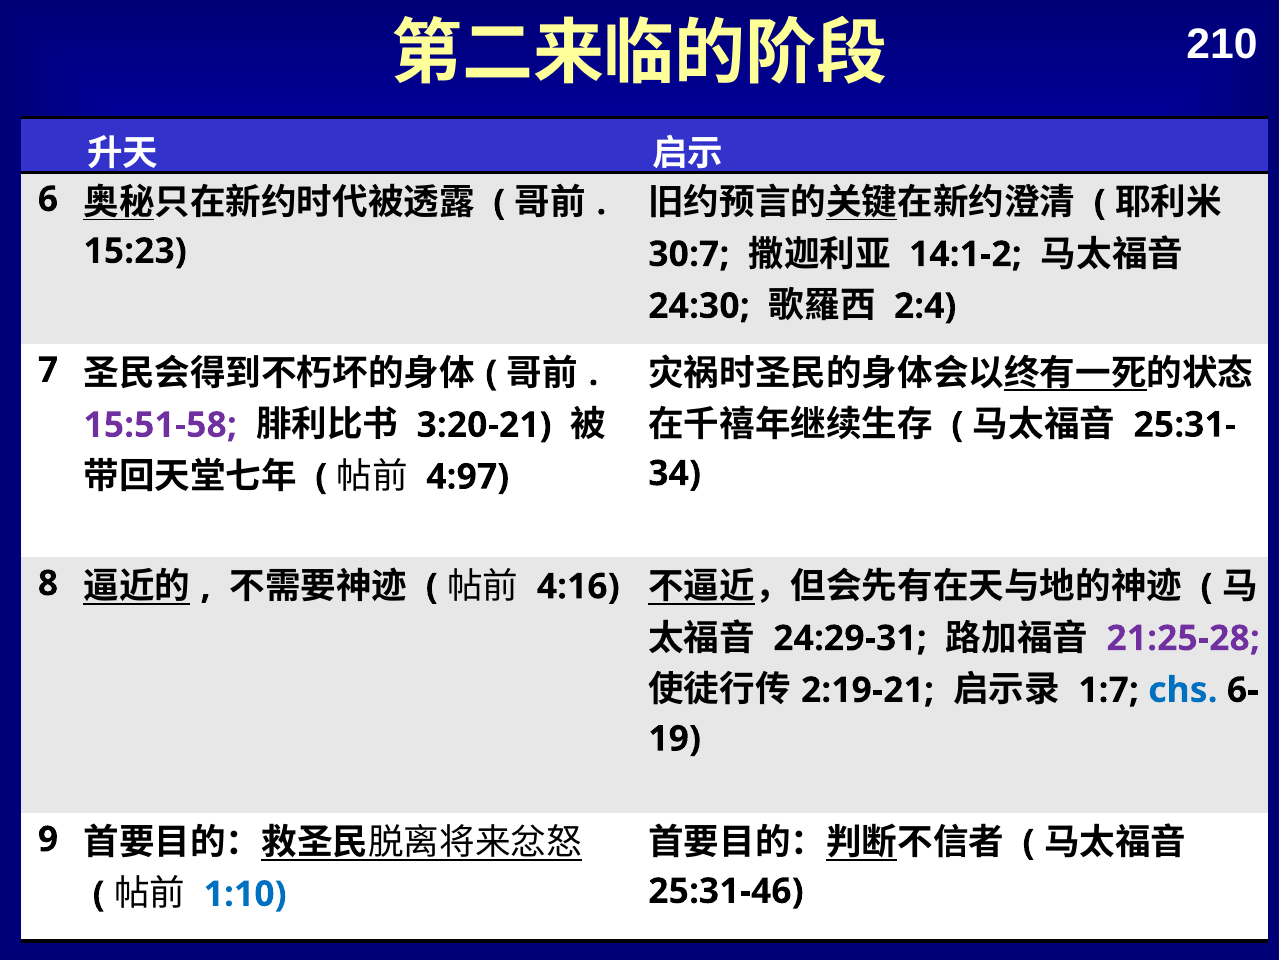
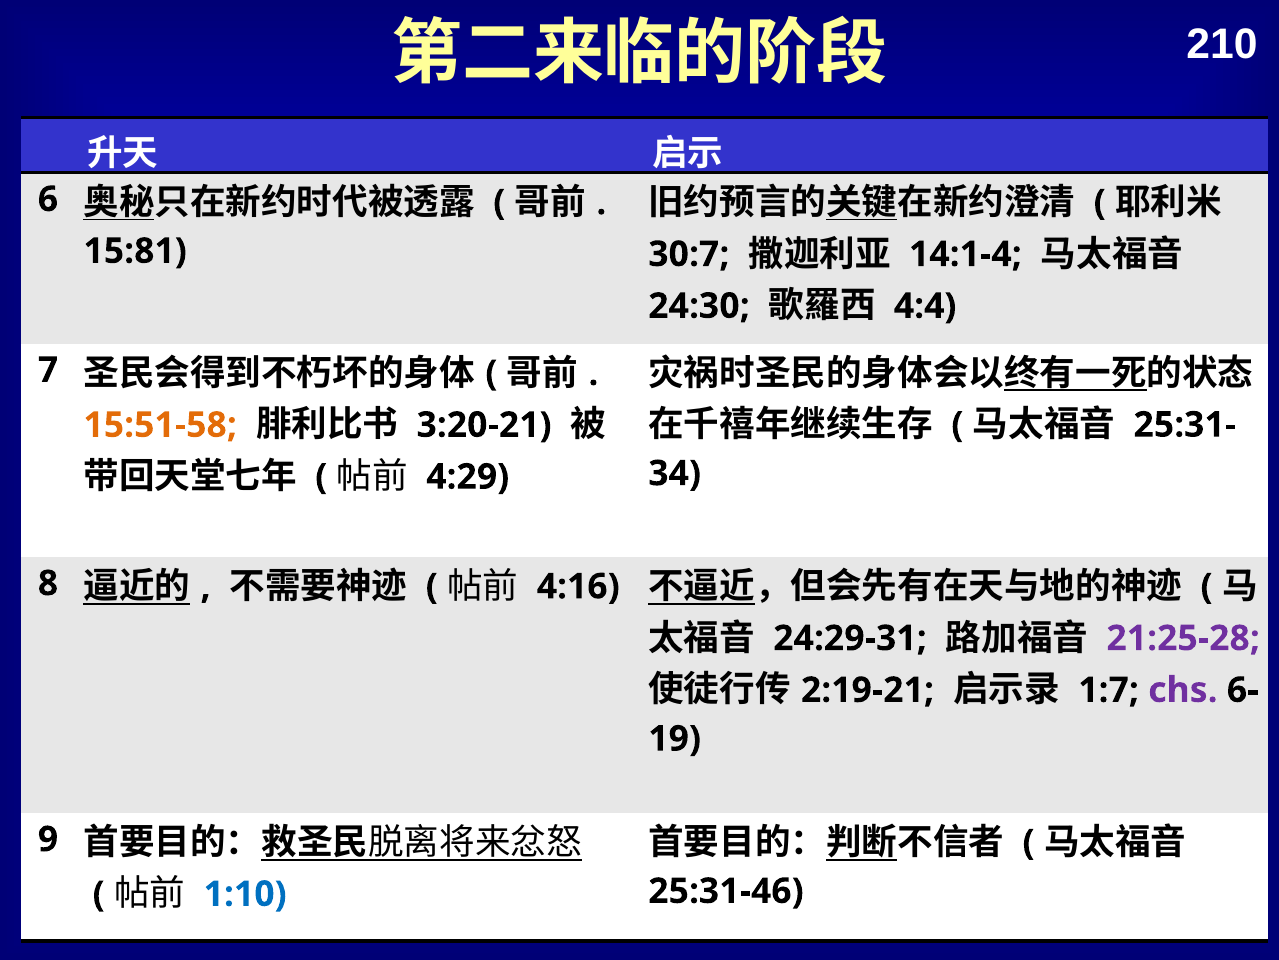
15:23: 15:23 -> 15:81
14:1-2: 14:1-2 -> 14:1-4
2:4: 2:4 -> 4:4
15:51-58 colour: purple -> orange
4:97: 4:97 -> 4:29
chs colour: blue -> purple
